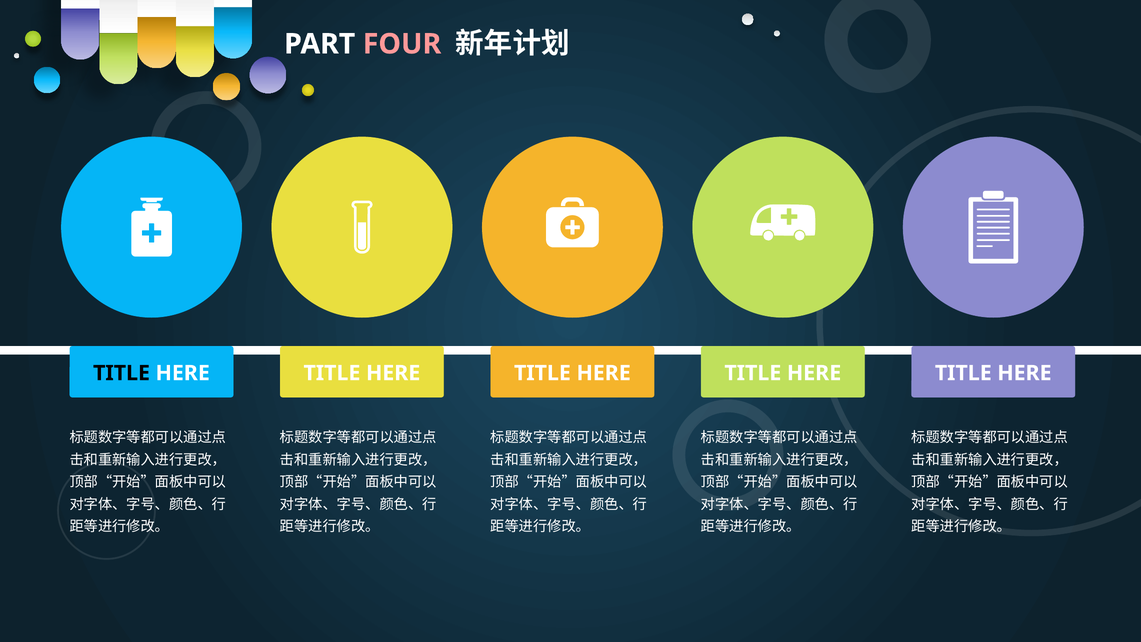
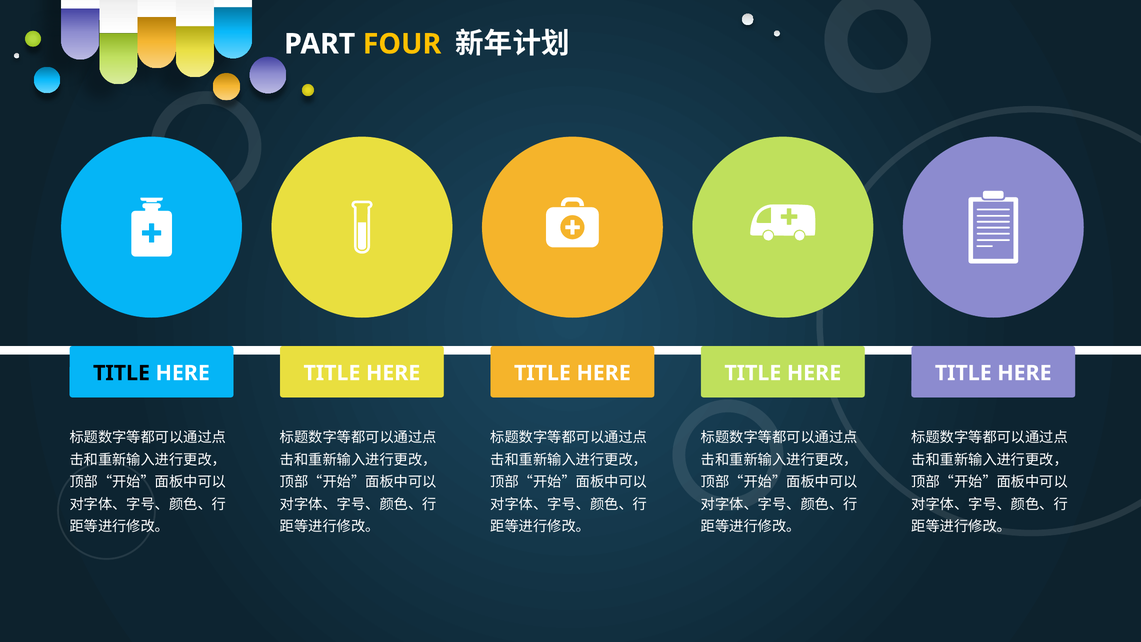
FOUR colour: pink -> yellow
